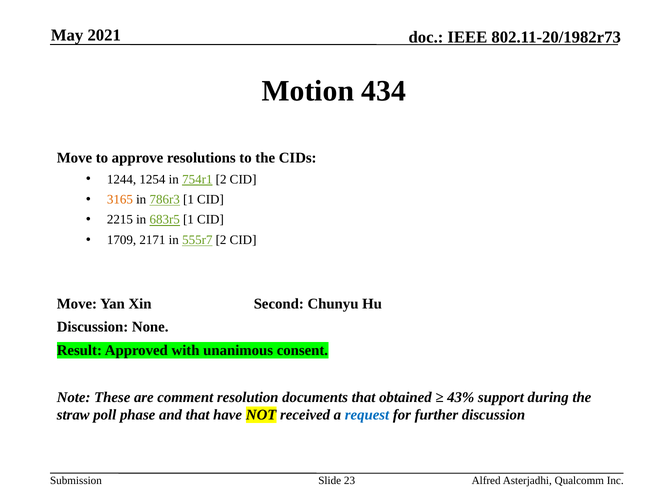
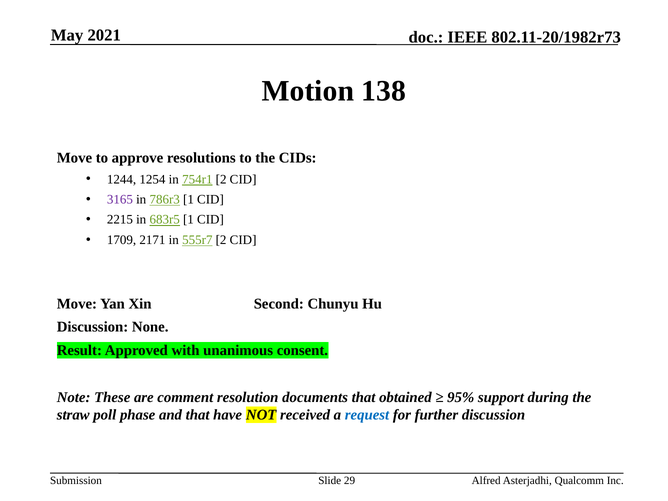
434: 434 -> 138
3165 colour: orange -> purple
43%: 43% -> 95%
23: 23 -> 29
